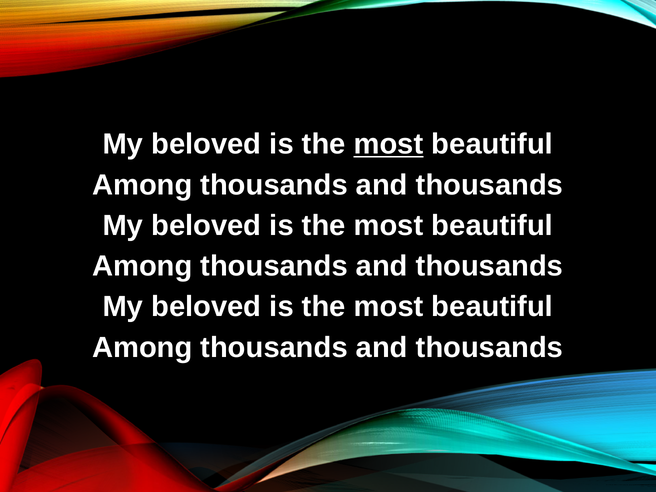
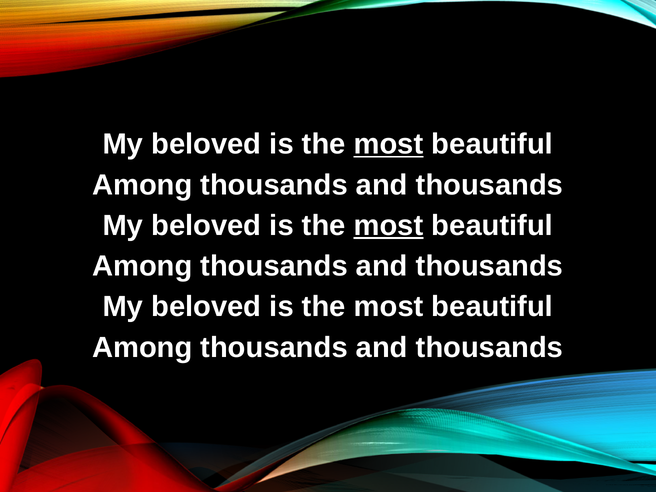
most at (389, 226) underline: none -> present
